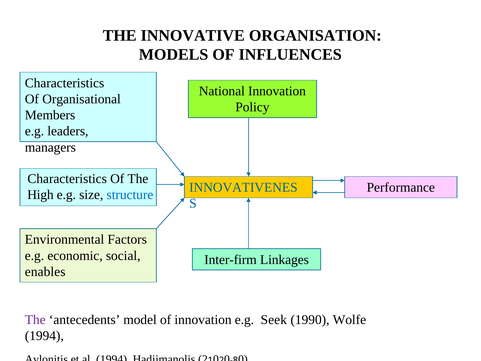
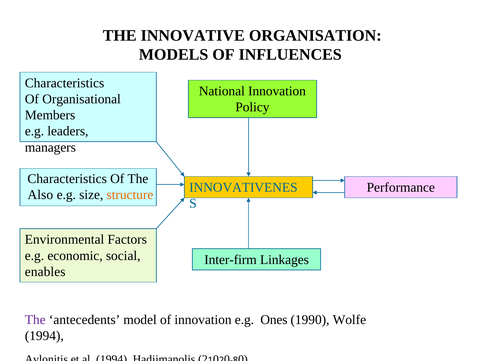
High: High -> Also
structure colour: blue -> orange
Seek: Seek -> Ones
